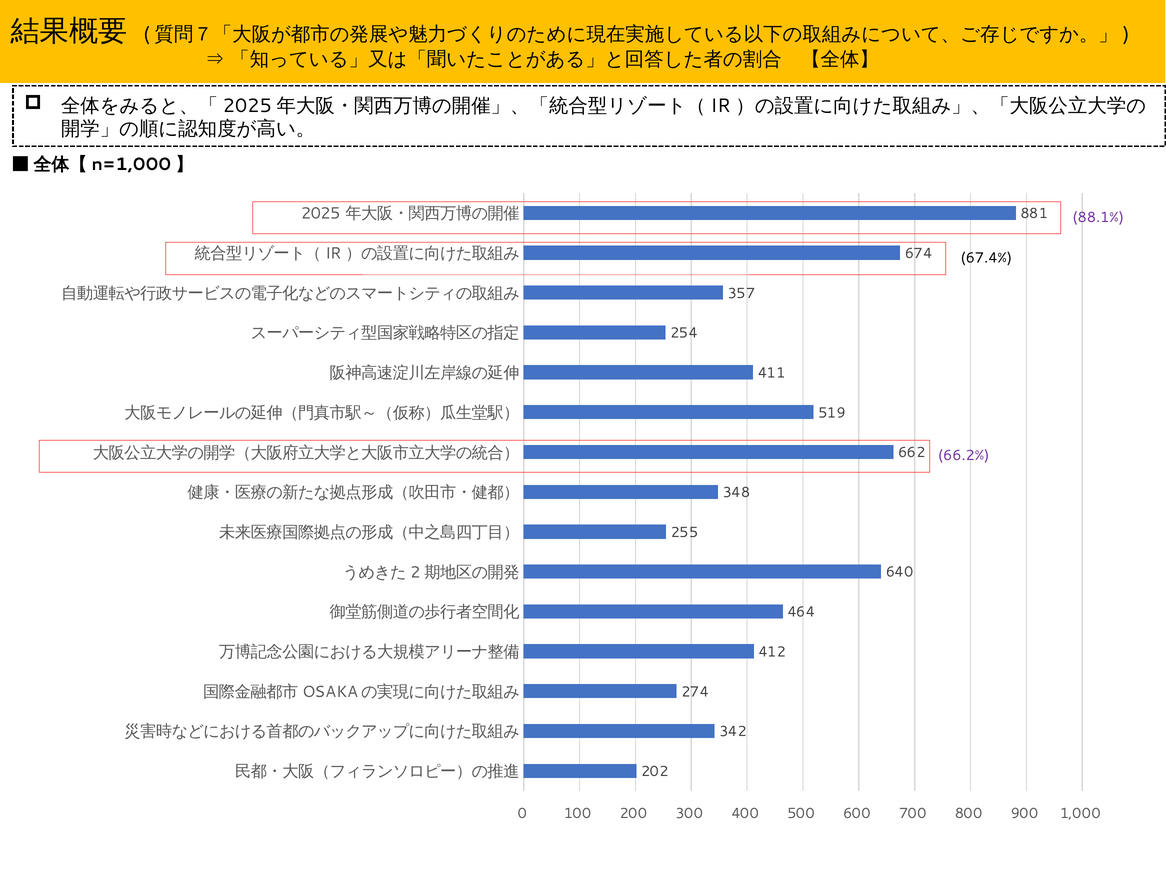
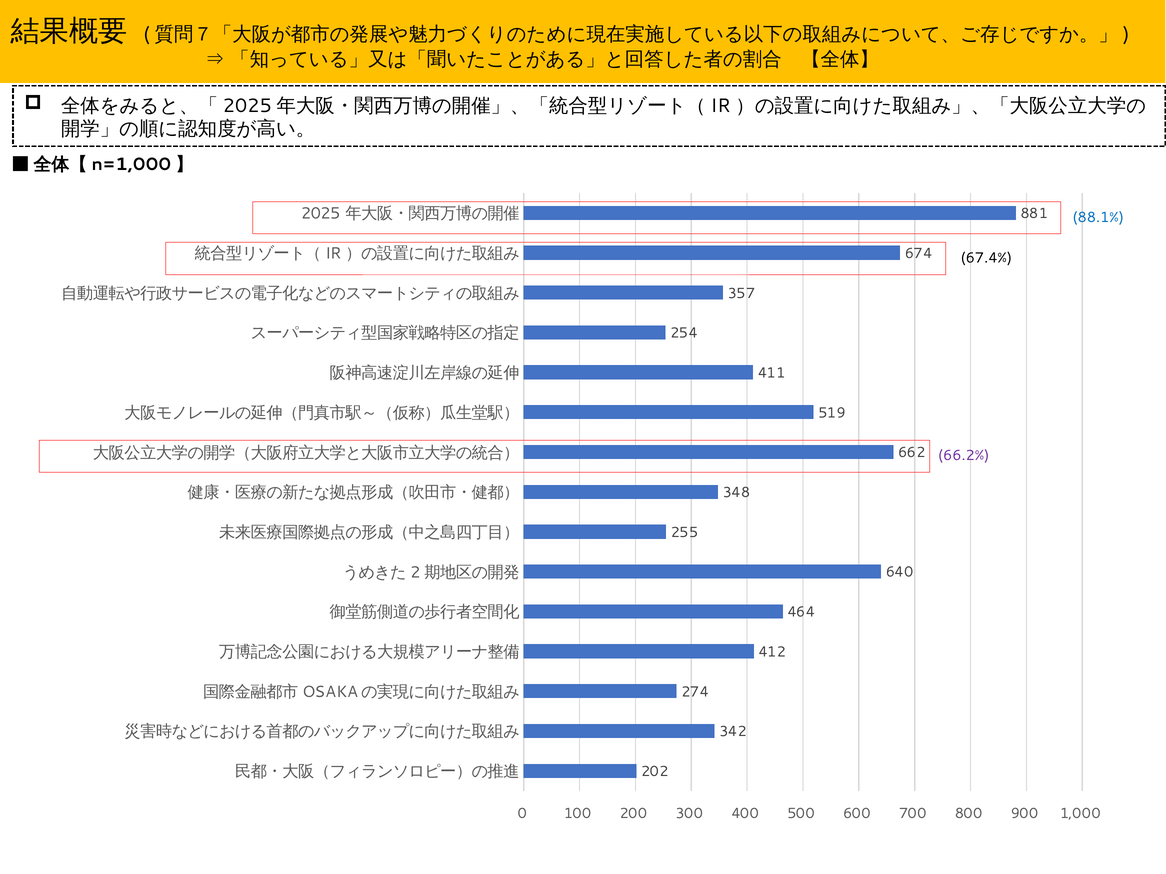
88.1% colour: purple -> blue
